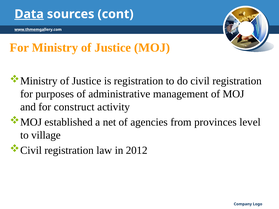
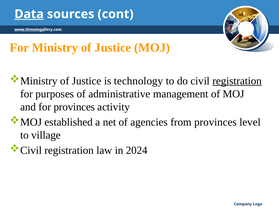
is registration: registration -> technology
registration at (237, 81) underline: none -> present
for construct: construct -> provinces
2012: 2012 -> 2024
